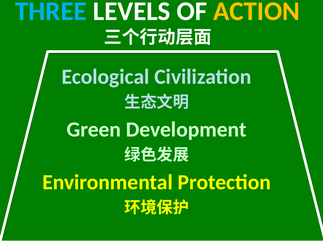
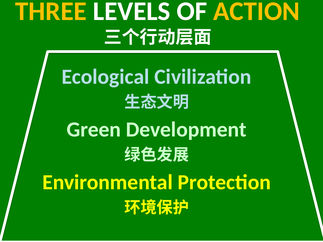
THREE colour: light blue -> yellow
